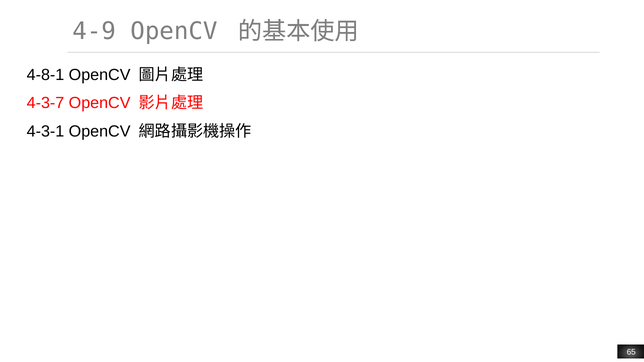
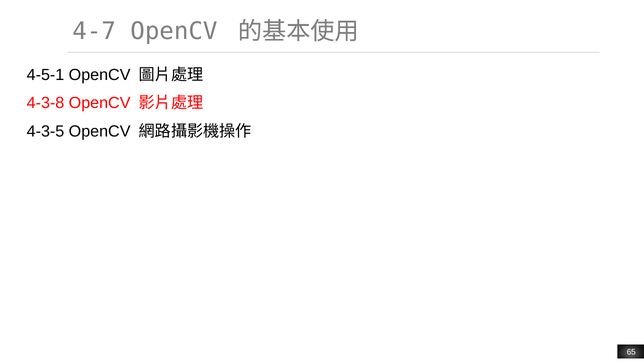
4-9: 4-9 -> 4-7
4-8-1: 4-8-1 -> 4-5-1
4-3-7: 4-3-7 -> 4-3-8
4-3-1: 4-3-1 -> 4-3-5
